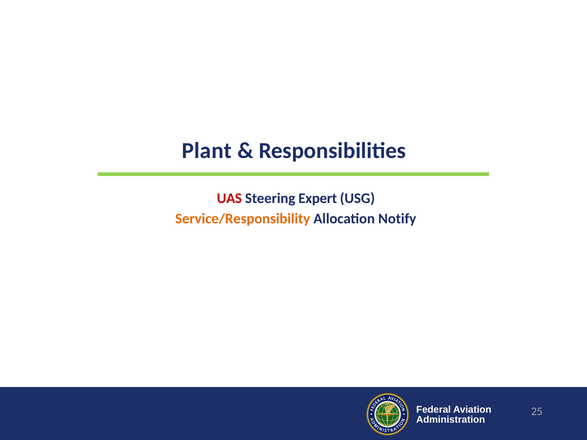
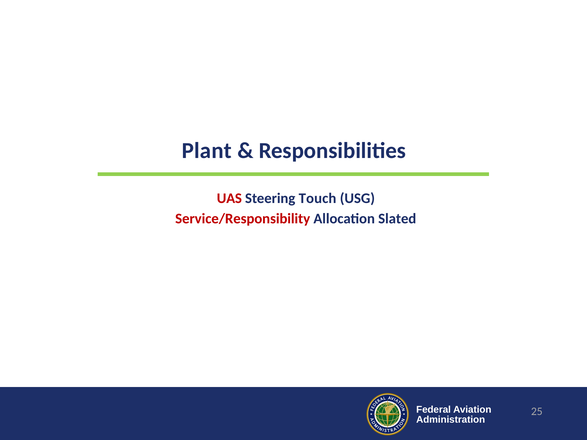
Expert: Expert -> Touch
Service/Responsibility colour: orange -> red
Notify: Notify -> Slated
